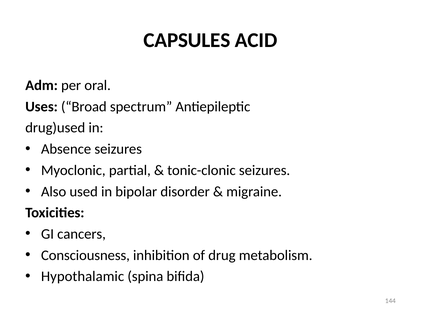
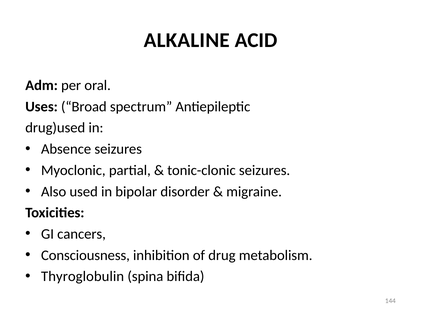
CAPSULES: CAPSULES -> ALKALINE
Hypothalamic: Hypothalamic -> Thyroglobulin
